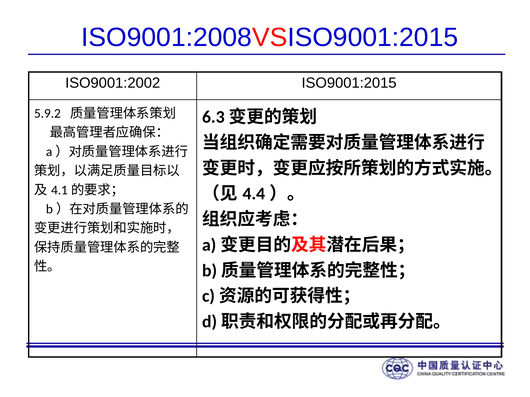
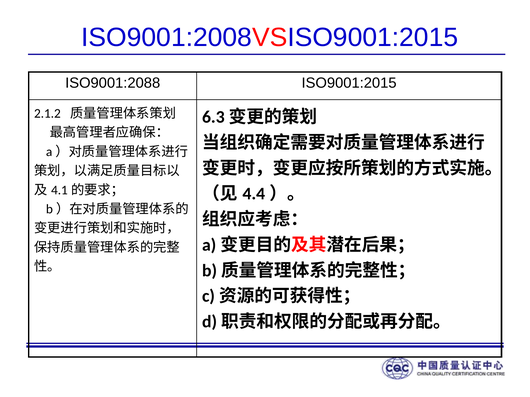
ISO9001:2002: ISO9001:2002 -> ISO9001:2088
5.9.2: 5.9.2 -> 2.1.2
